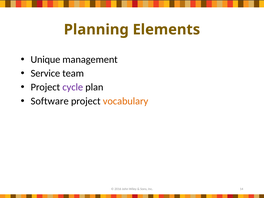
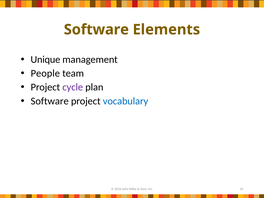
Planning at (96, 30): Planning -> Software
Service: Service -> People
vocabulary colour: orange -> blue
